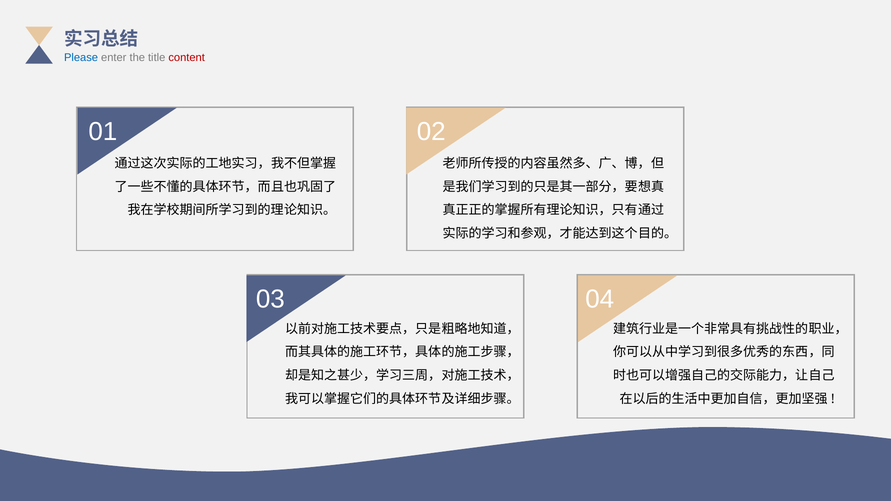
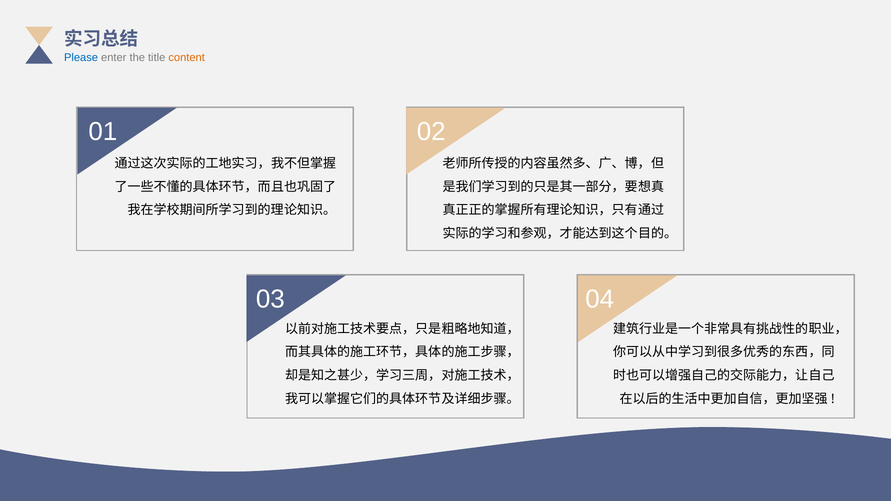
content colour: red -> orange
